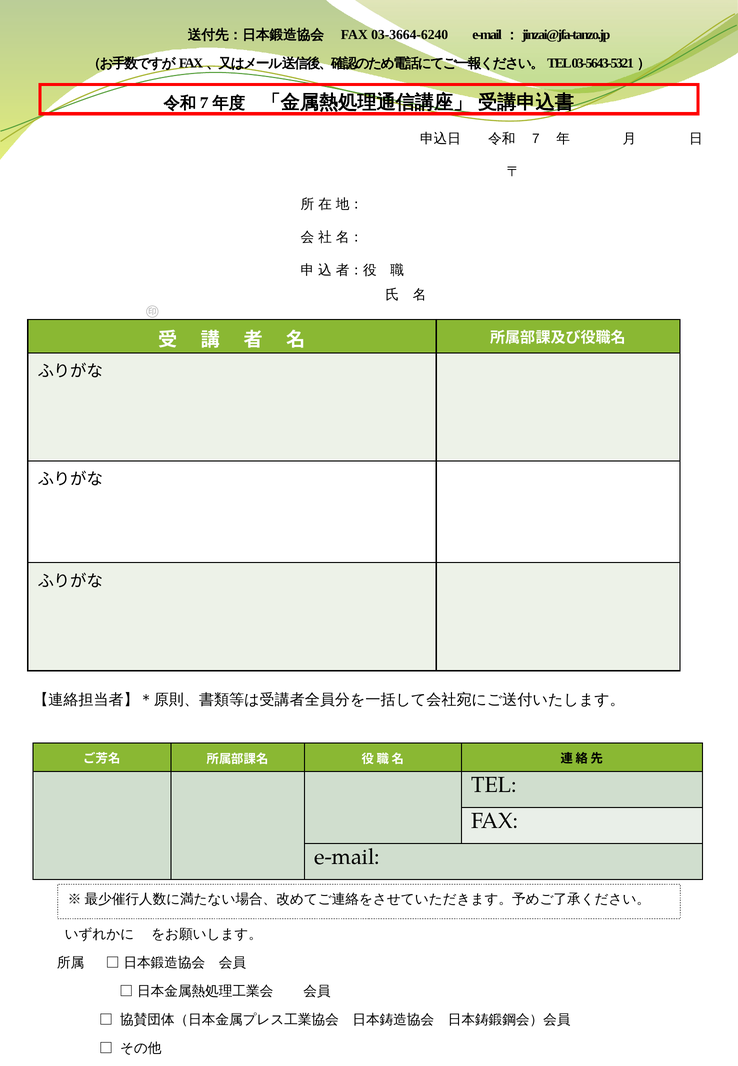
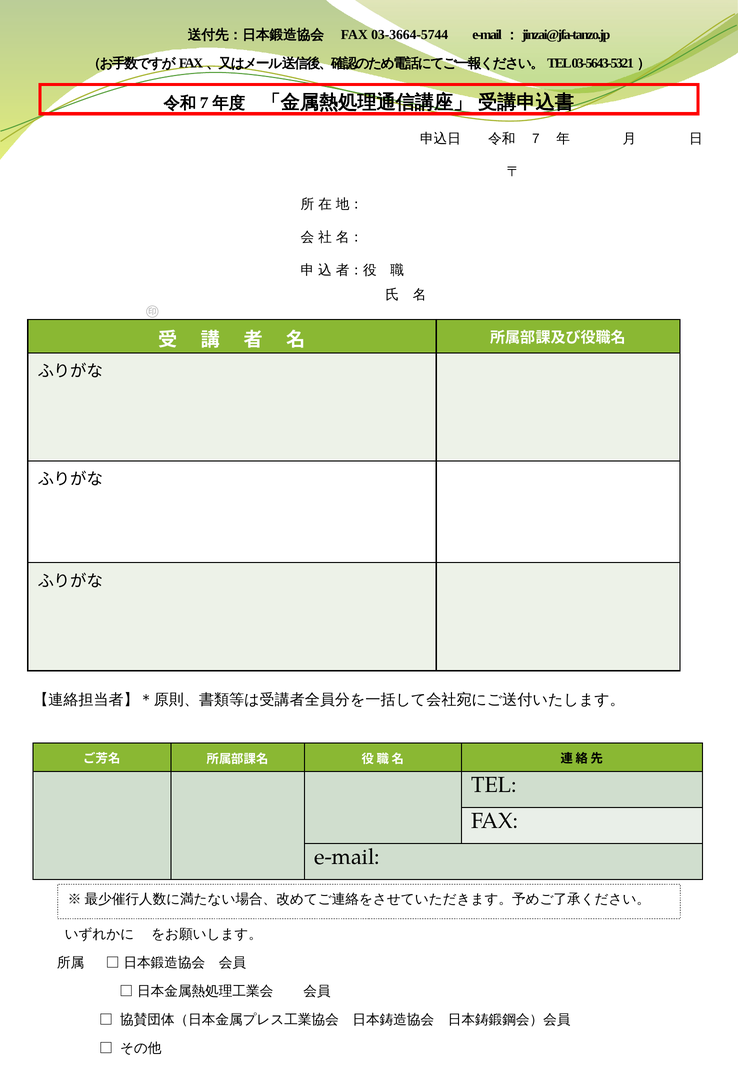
03-3664-6240: 03-3664-6240 -> 03-3664-5744
